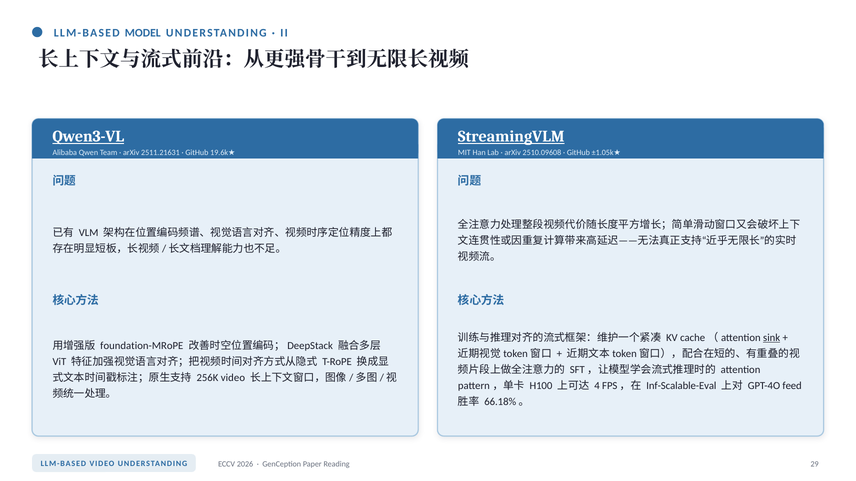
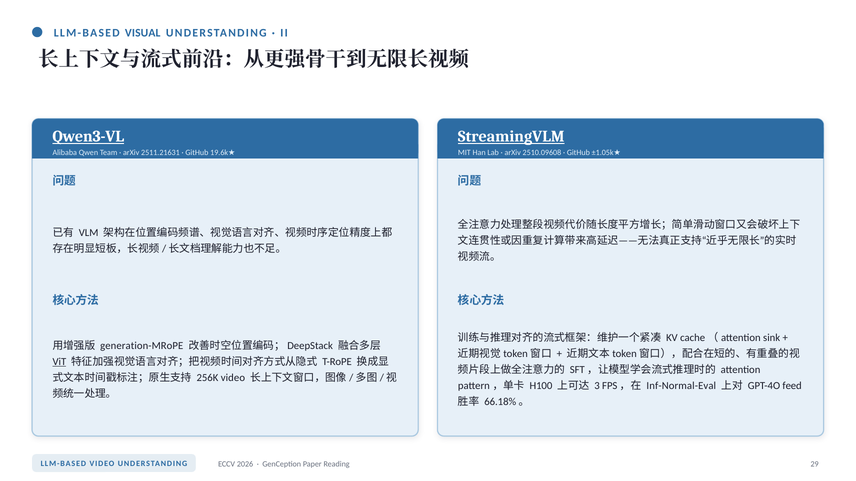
MODEL: MODEL -> VISUAL
sink underline: present -> none
foundation-MRoPE: foundation-MRoPE -> generation-MRoPE
ViT underline: none -> present
4: 4 -> 3
Inf-Scalable-Eval: Inf-Scalable-Eval -> Inf-Normal-Eval
